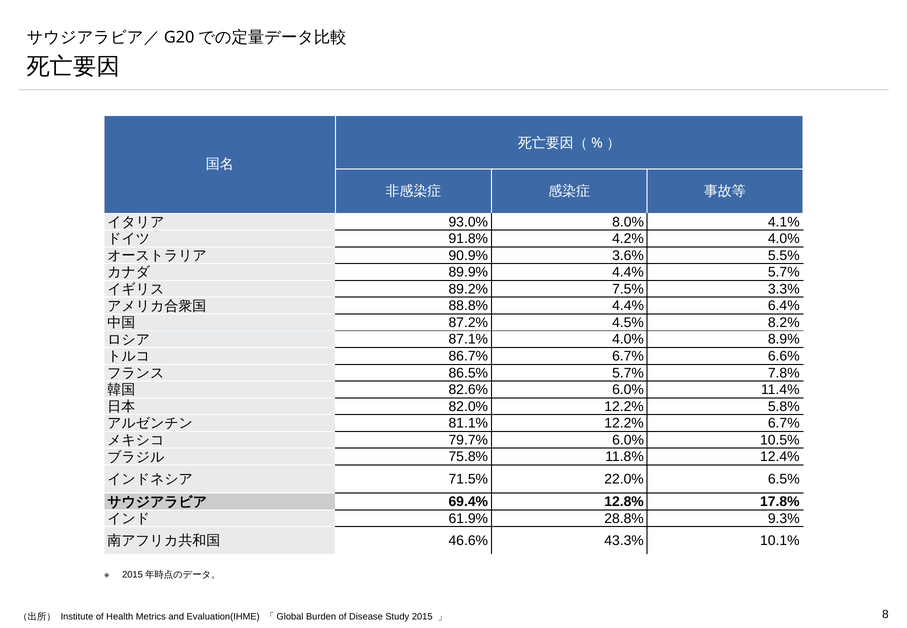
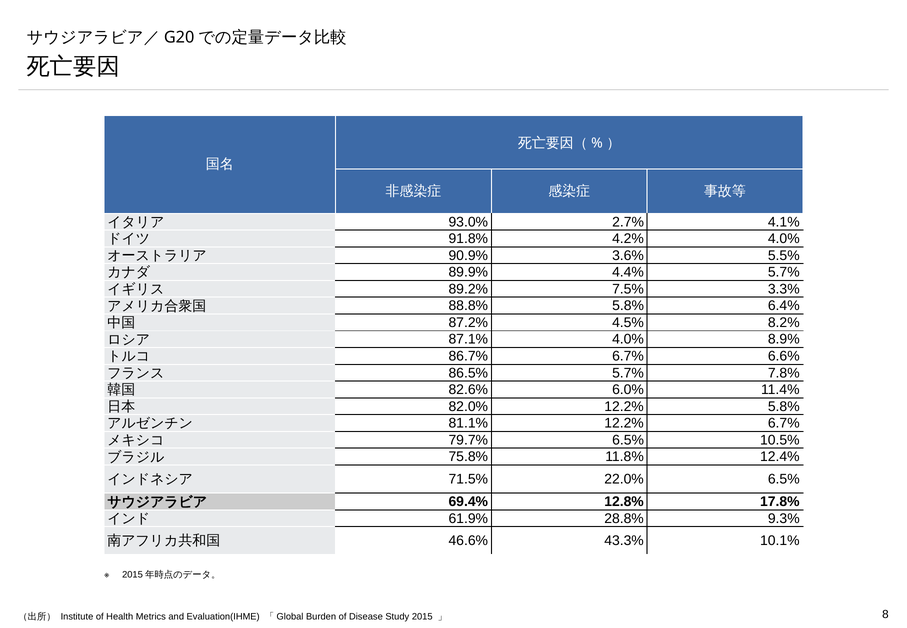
8.0%: 8.0% -> 2.7%
88.8% 4.4%: 4.4% -> 5.8%
79.7% 6.0%: 6.0% -> 6.5%
